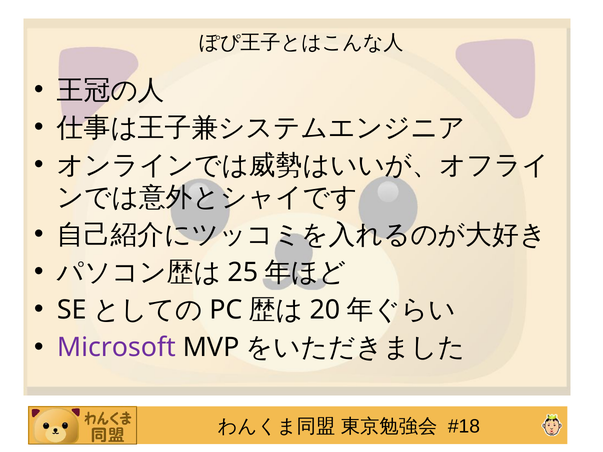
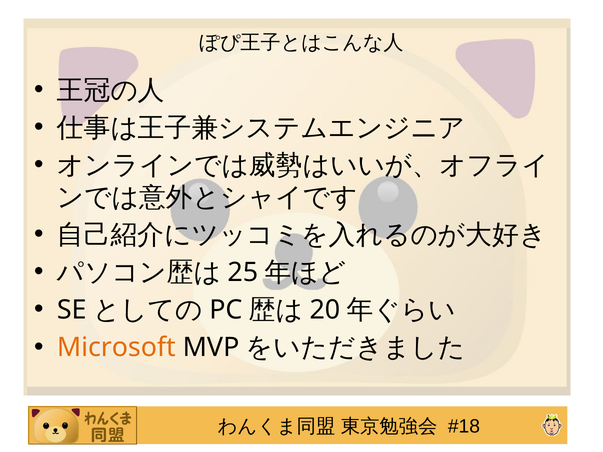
Microsoft colour: purple -> orange
